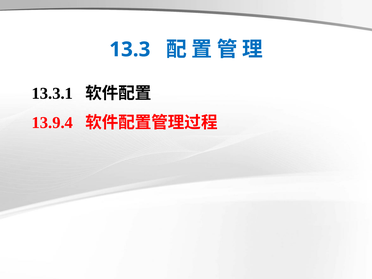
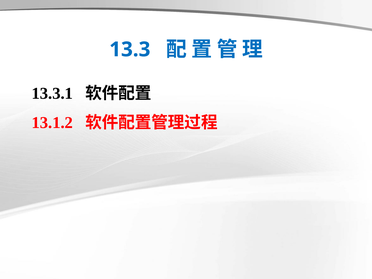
13.9.4: 13.9.4 -> 13.1.2
